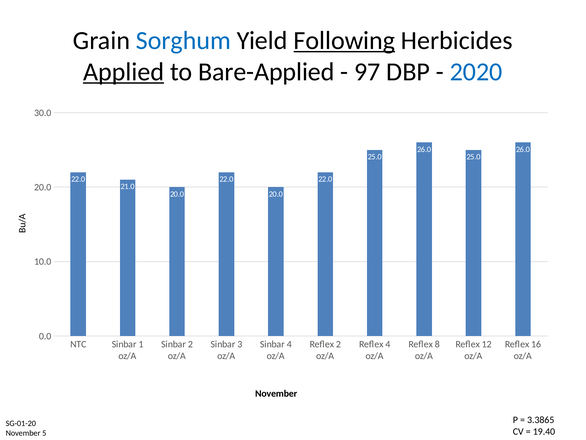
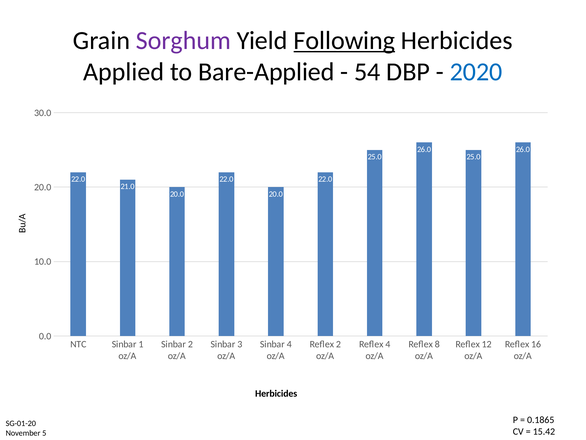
Sorghum colour: blue -> purple
Applied underline: present -> none
97: 97 -> 54
November at (276, 393): November -> Herbicides
3.3865: 3.3865 -> 0.1865
19.40: 19.40 -> 15.42
